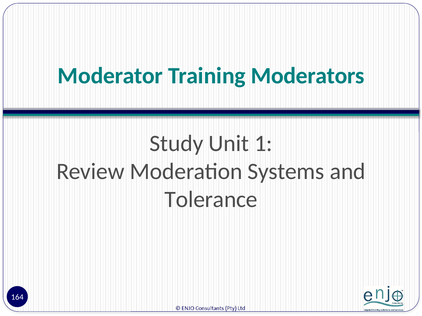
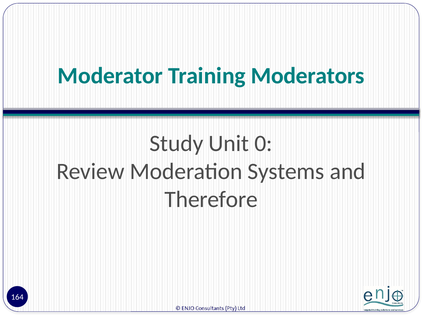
1: 1 -> 0
Tolerance: Tolerance -> Therefore
